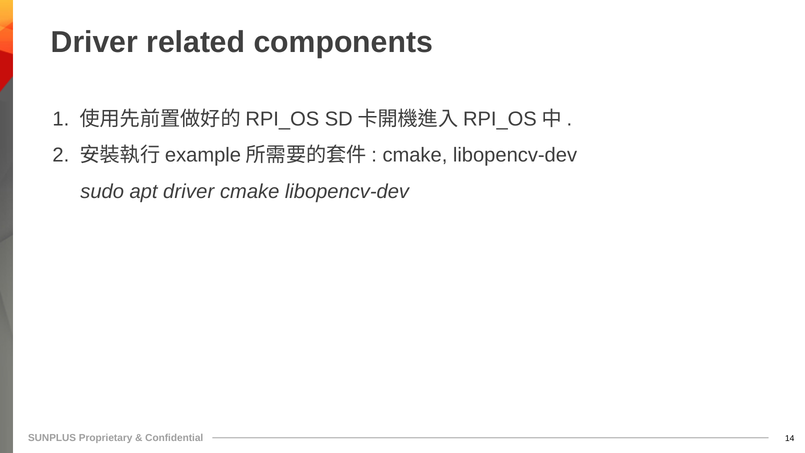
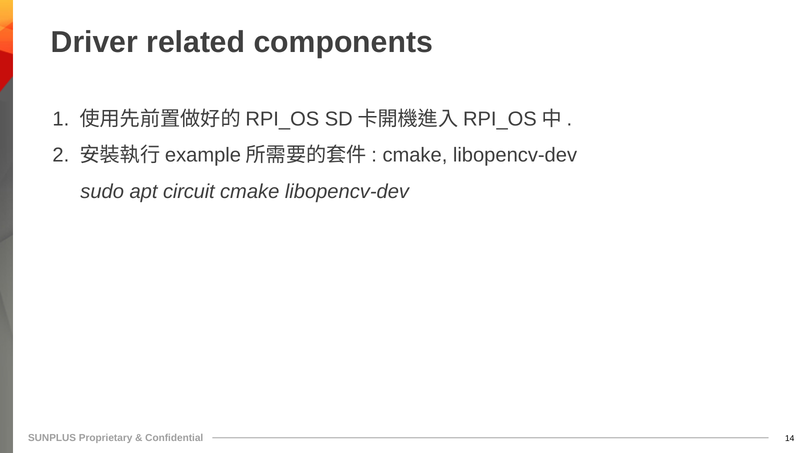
apt driver: driver -> circuit
